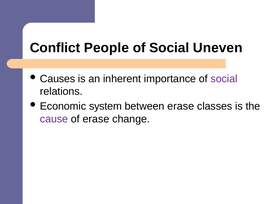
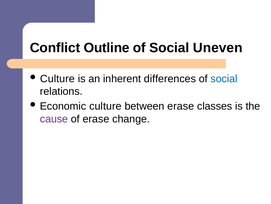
People: People -> Outline
Causes at (58, 78): Causes -> Culture
importance: importance -> differences
social at (224, 78) colour: purple -> blue
Economic system: system -> culture
